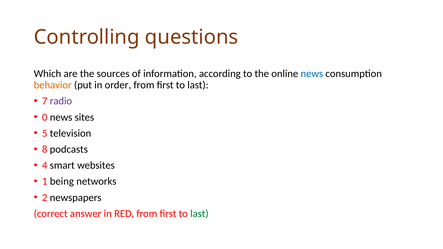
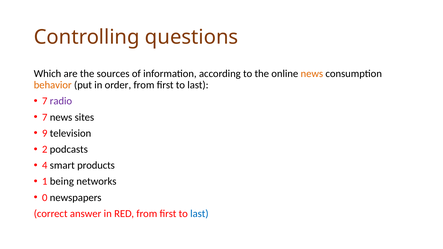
news at (312, 74) colour: blue -> orange
0 at (45, 117): 0 -> 7
5: 5 -> 9
8: 8 -> 2
websites: websites -> products
2: 2 -> 0
last at (199, 214) colour: green -> blue
